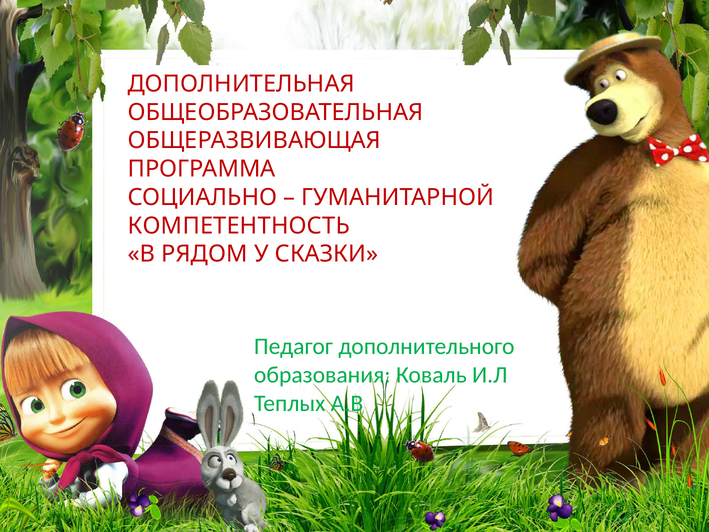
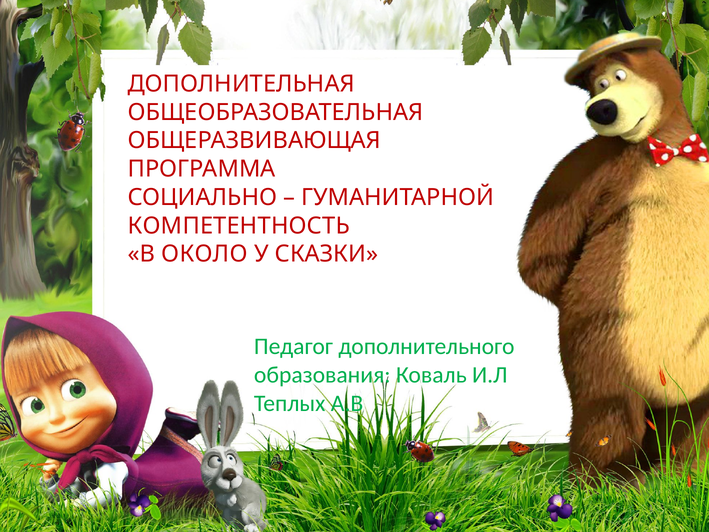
РЯДОМ: РЯДОМ -> ОКОЛО
